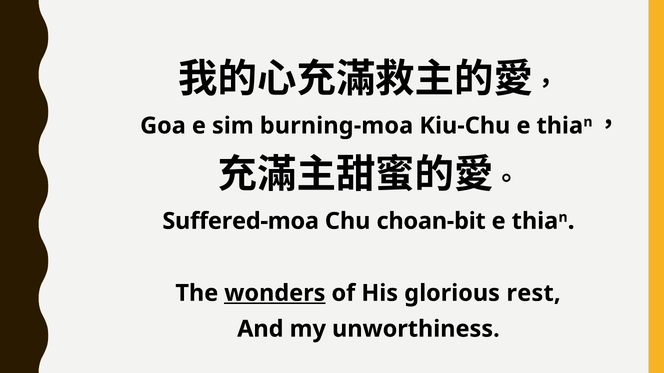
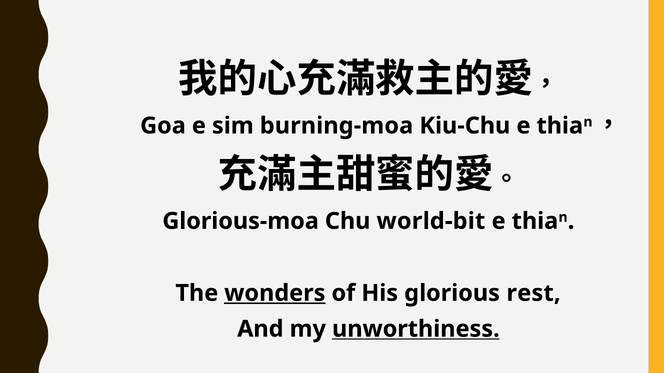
Suffered-moa: Suffered-moa -> Glorious-moa
choan-bit: choan-bit -> world-bit
unworthiness underline: none -> present
